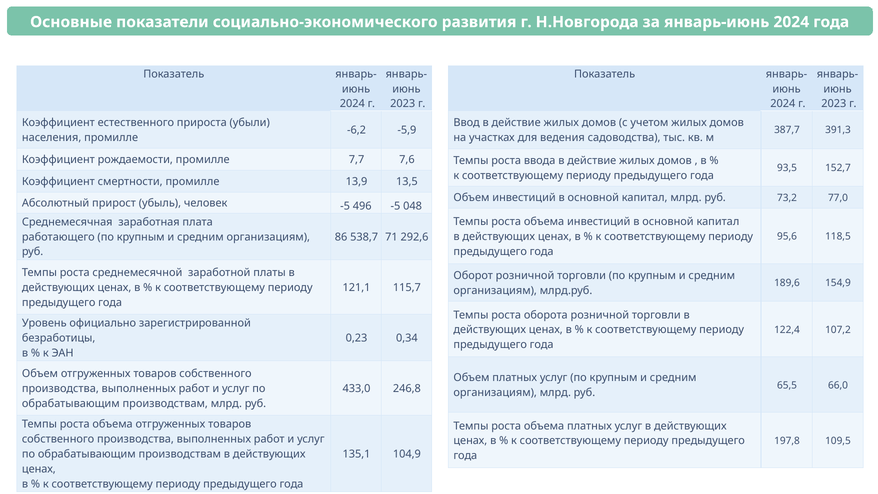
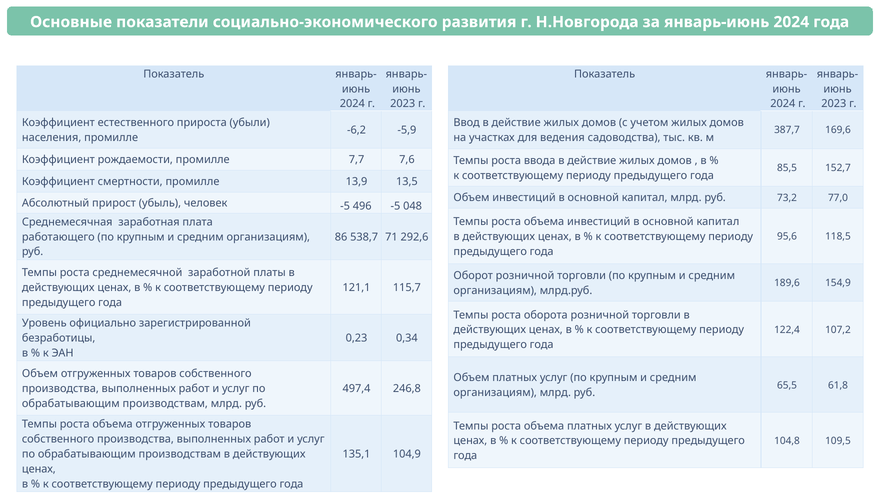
391,3: 391,3 -> 169,6
93,5: 93,5 -> 85,5
66,0: 66,0 -> 61,8
433,0: 433,0 -> 497,4
197,8: 197,8 -> 104,8
